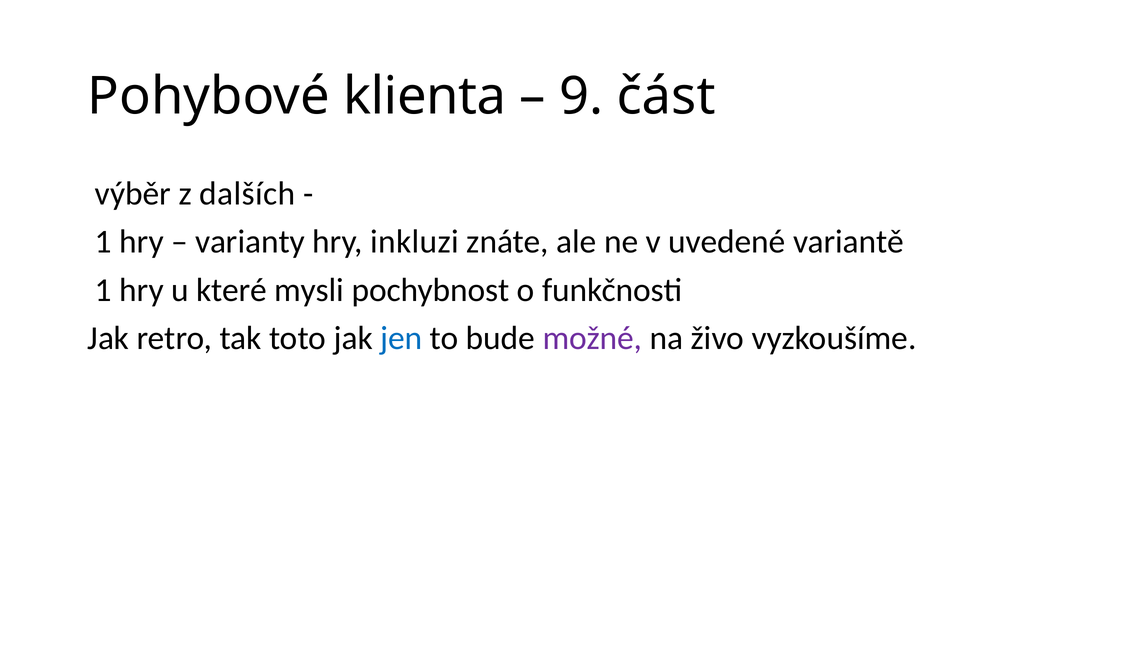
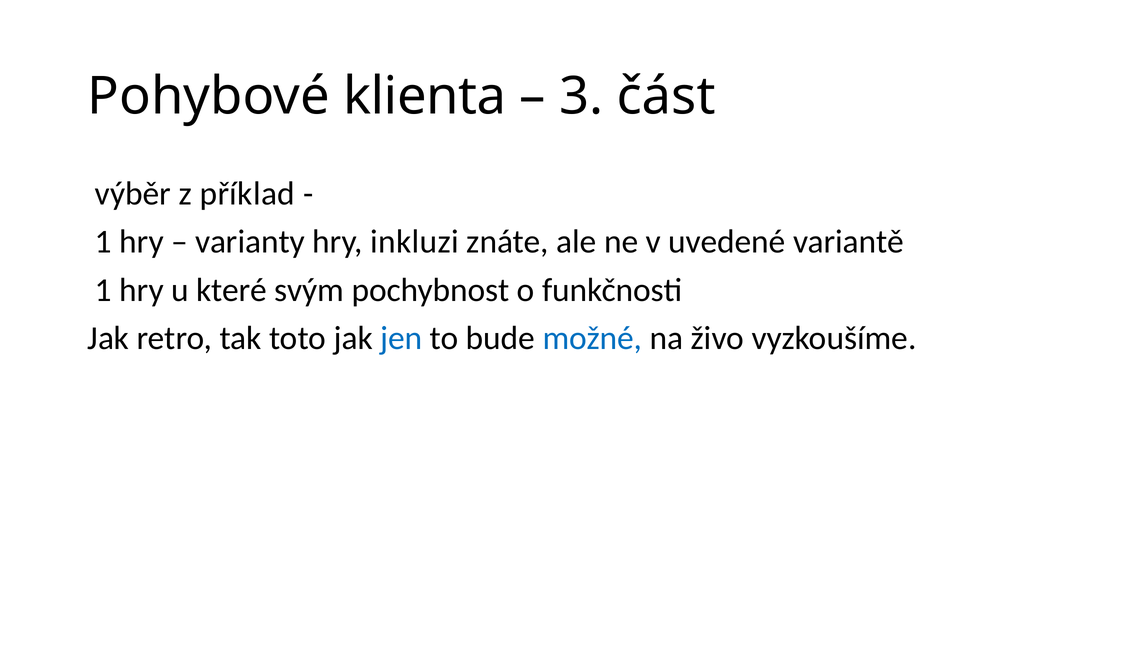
9: 9 -> 3
dalších: dalších -> příklad
mysli: mysli -> svým
možné colour: purple -> blue
